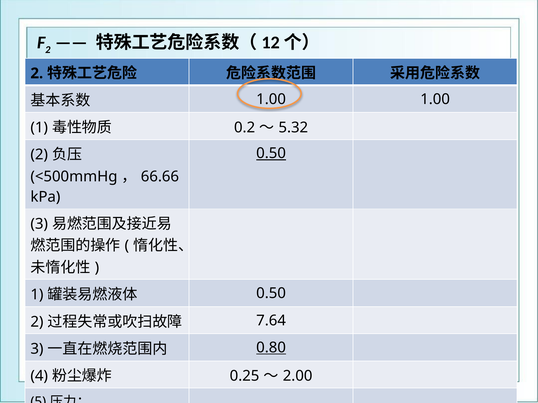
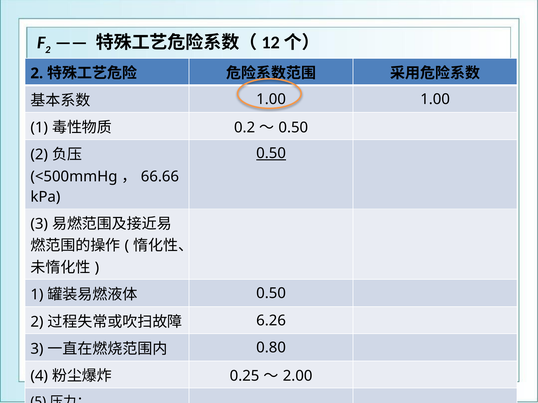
5.32 at (293, 128): 5.32 -> 0.50
7.64: 7.64 -> 6.26
0.80 underline: present -> none
